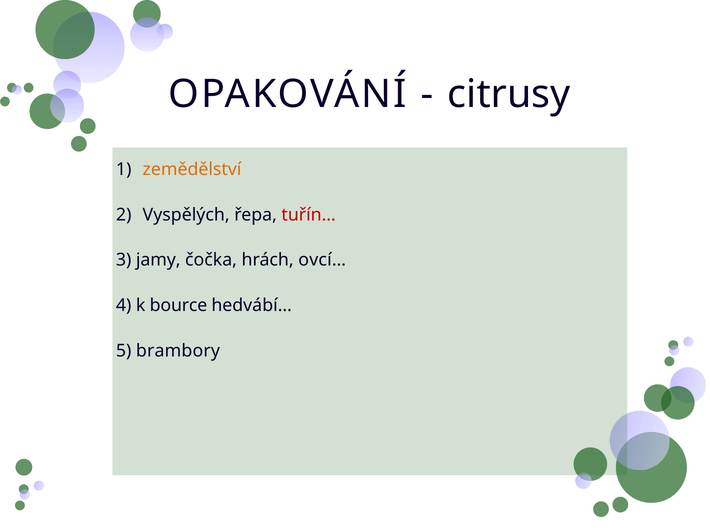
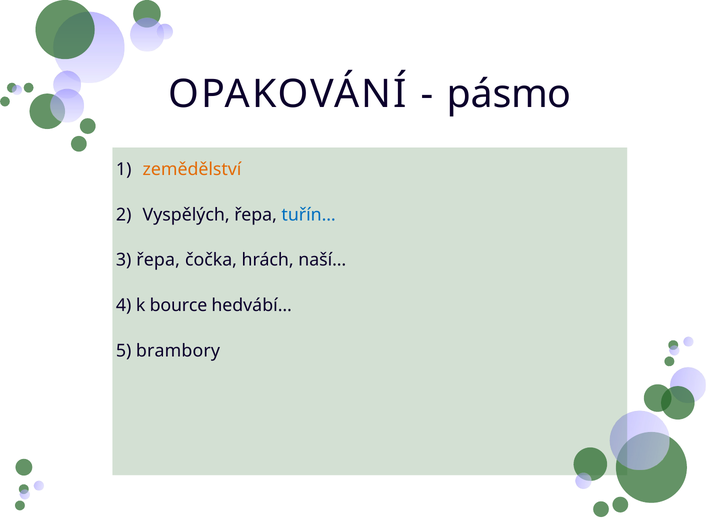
citrusy: citrusy -> pásmo
tuřín… colour: red -> blue
3 jamy: jamy -> řepa
ovcí…: ovcí… -> naší…
